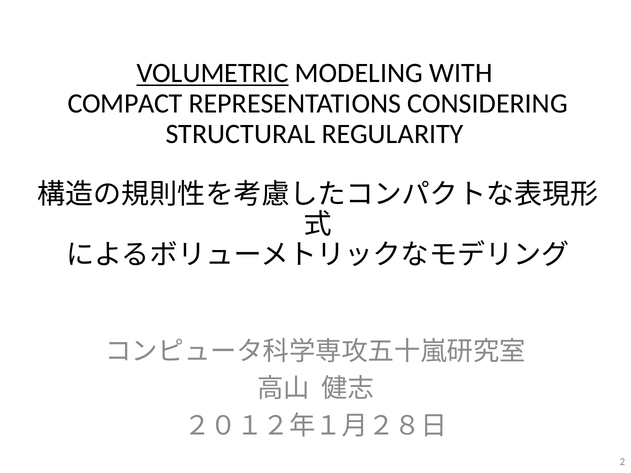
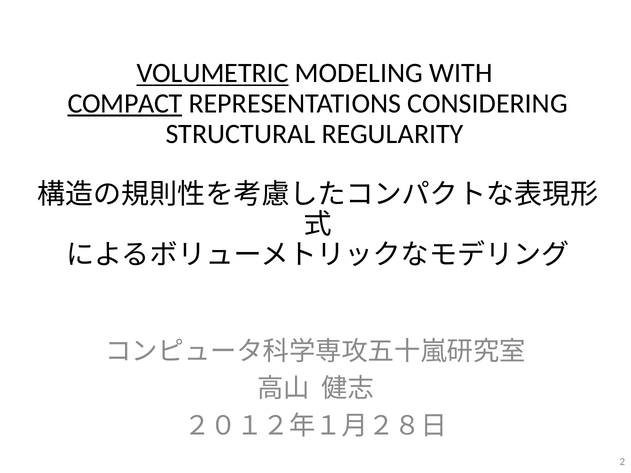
COMPACT underline: none -> present
